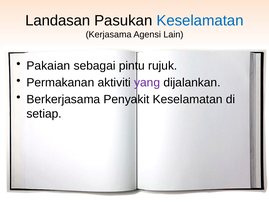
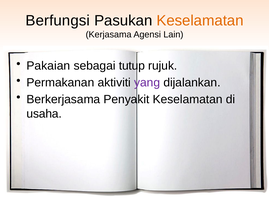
Landasan: Landasan -> Berfungsi
Keselamatan at (200, 21) colour: blue -> orange
pintu: pintu -> tutup
setiap: setiap -> usaha
